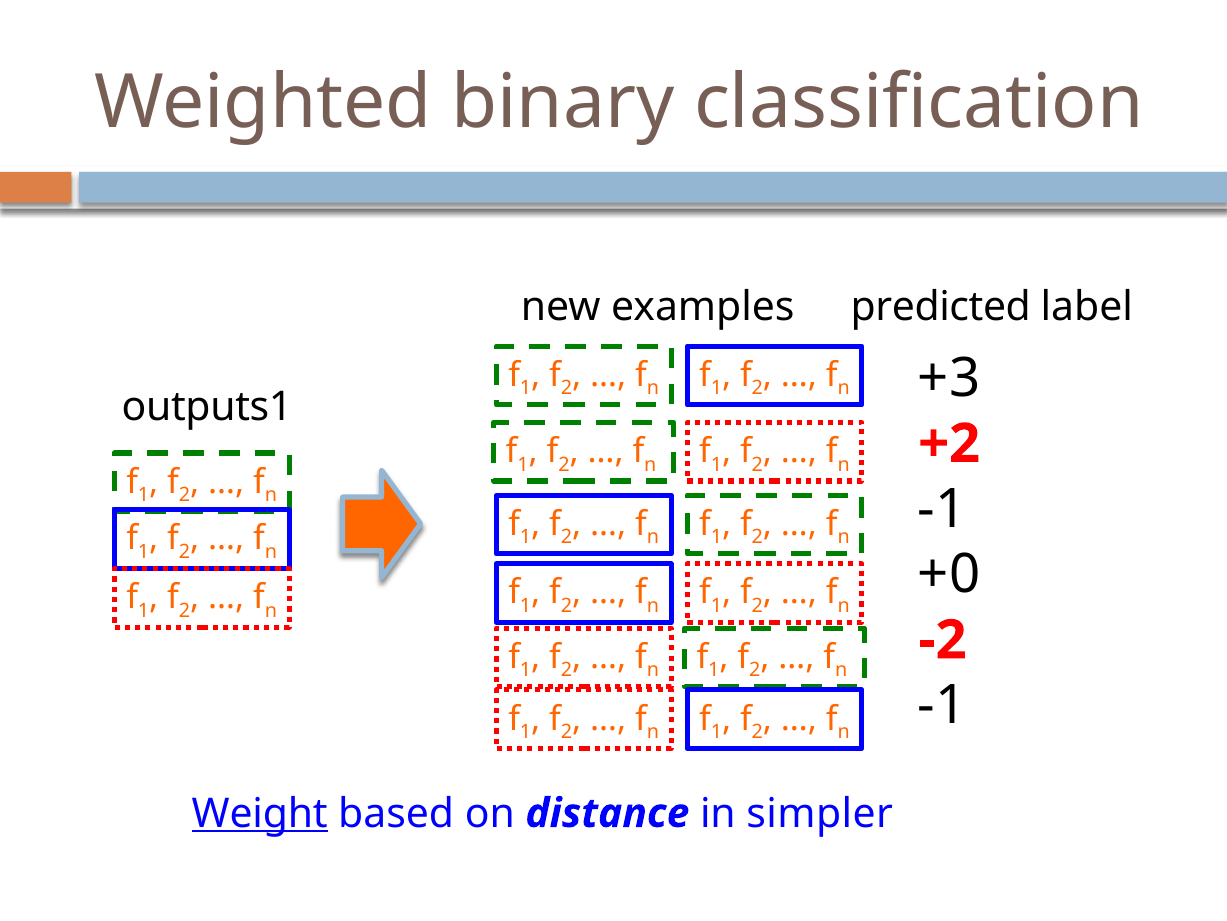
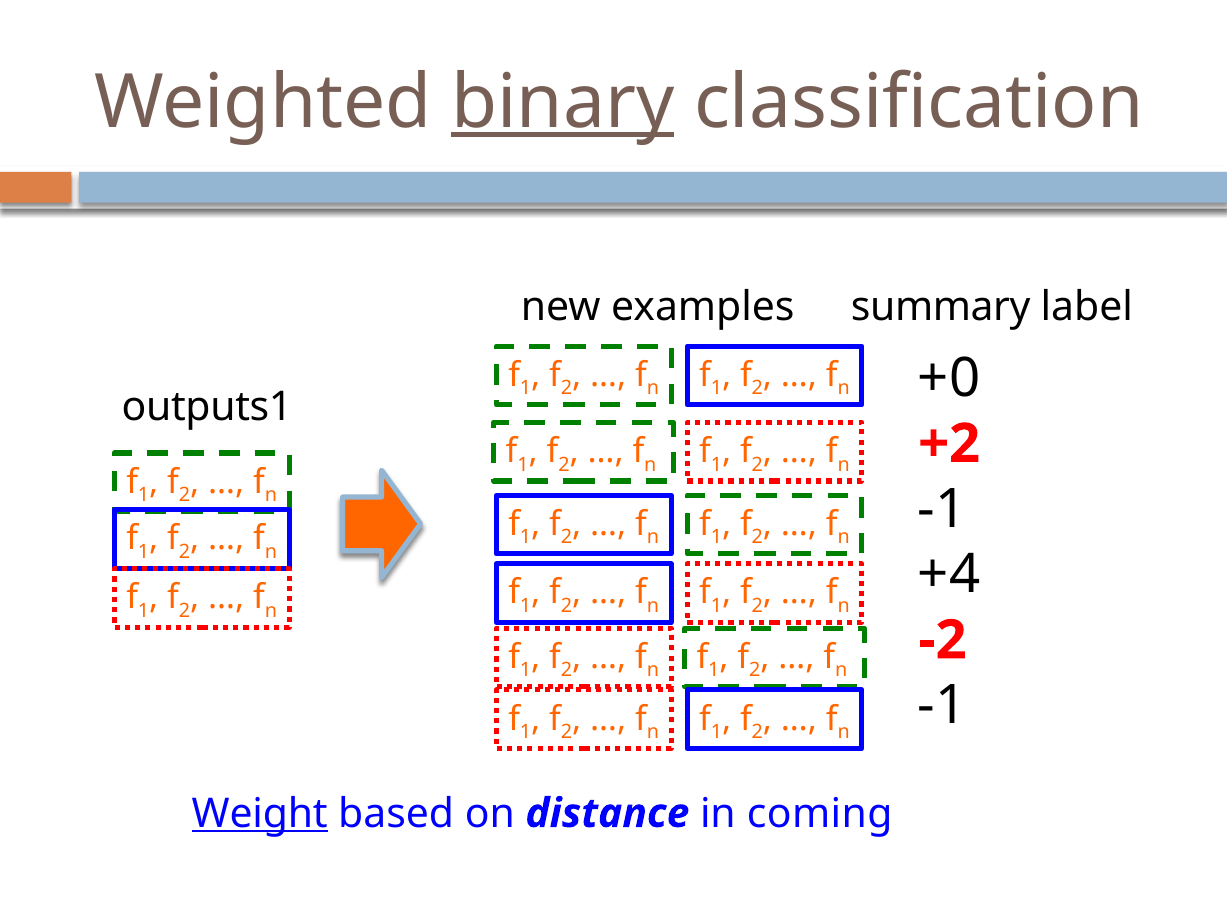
binary underline: none -> present
predicted: predicted -> summary
+3: +3 -> +0
+0: +0 -> +4
simpler: simpler -> coming
